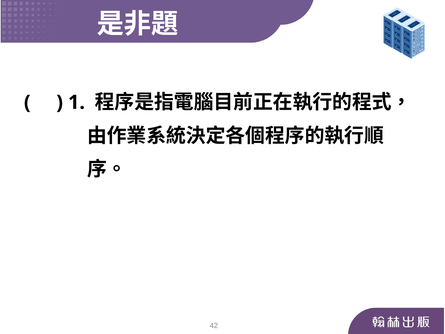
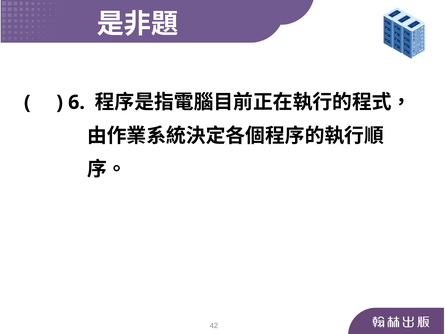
1: 1 -> 6
